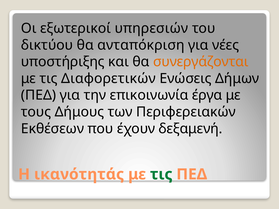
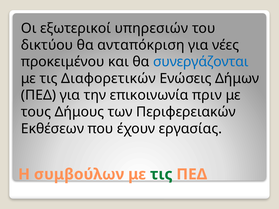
υποστήριξης: υποστήριξης -> προκειμένου
συνεργάζονται colour: orange -> blue
έργα: έργα -> πριν
δεξαμενή: δεξαμενή -> εργασίας
ικανότητάς: ικανότητάς -> συμβούλων
